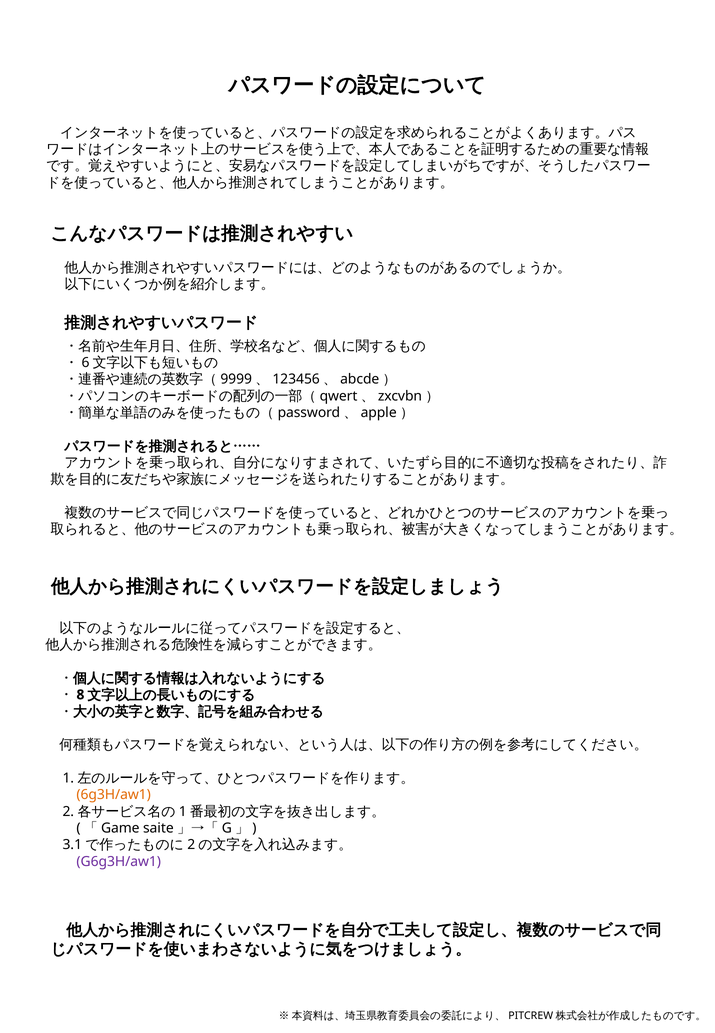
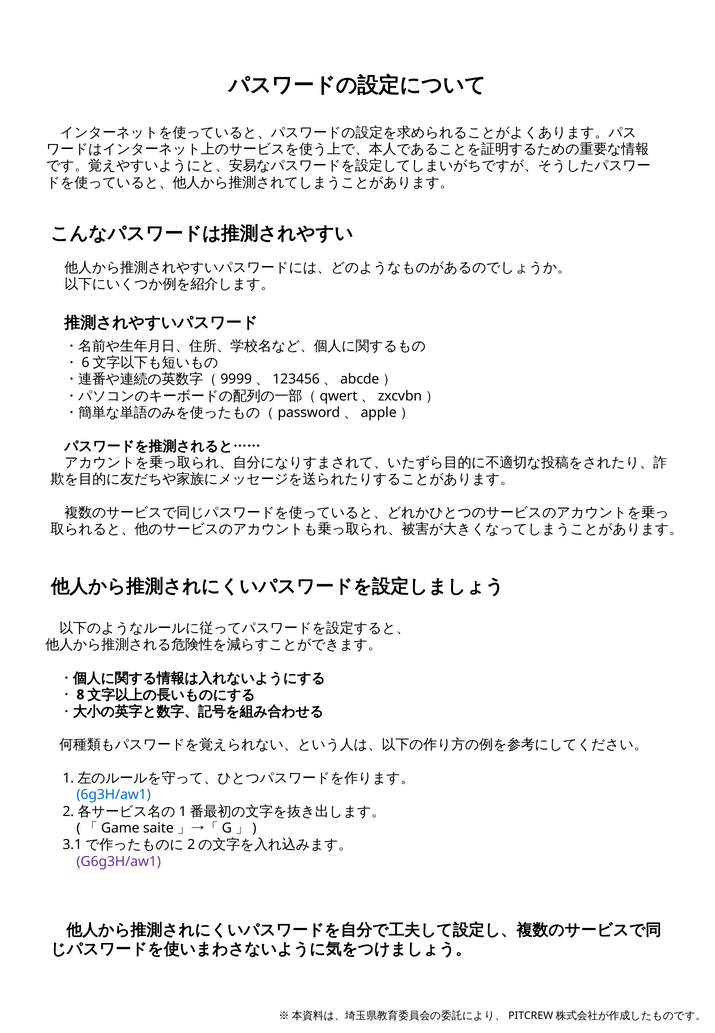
6g3H/aw1 colour: orange -> blue
